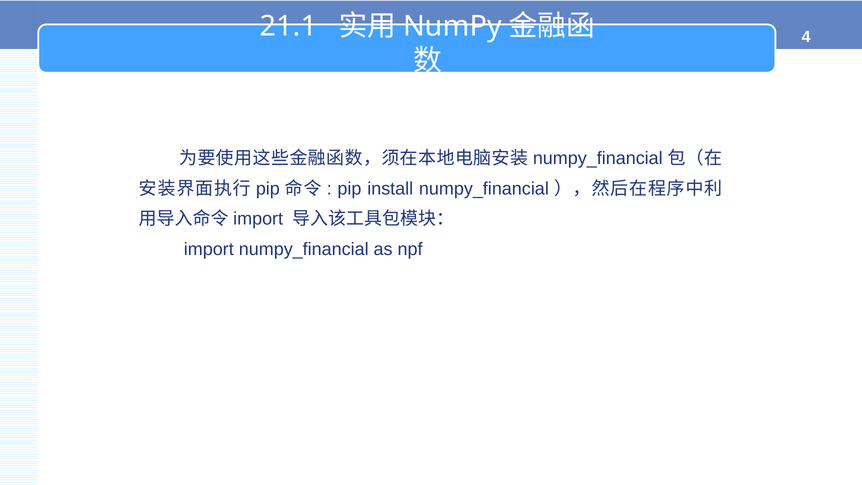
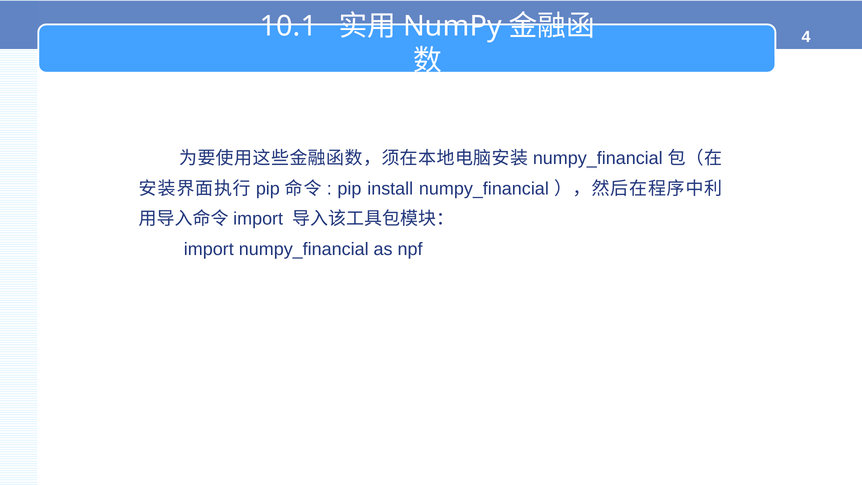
21.1: 21.1 -> 10.1
